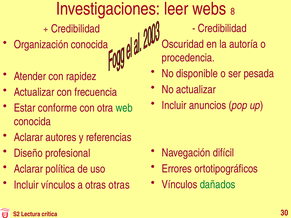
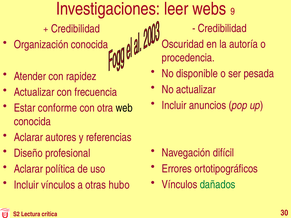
8: 8 -> 9
web colour: green -> black
otras otras: otras -> hubo
